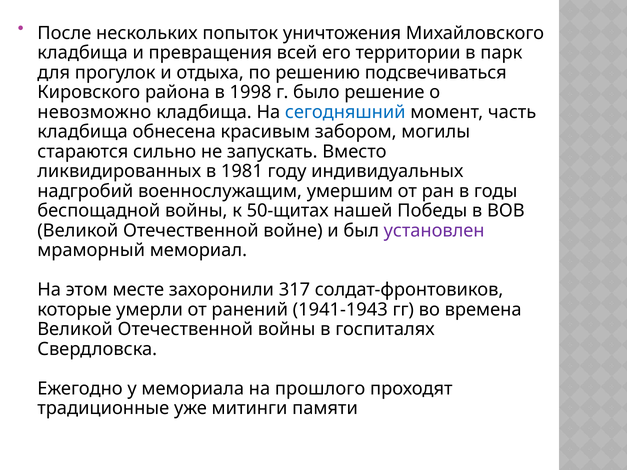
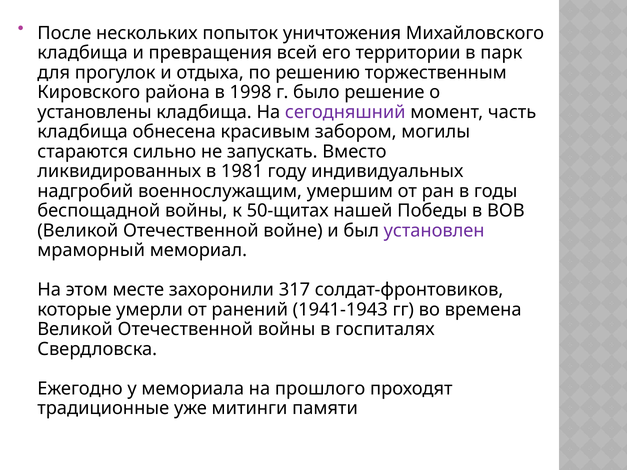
подсвечиваться: подсвечиваться -> торжественным
невозможно: невозможно -> установлены
сегодняшний colour: blue -> purple
